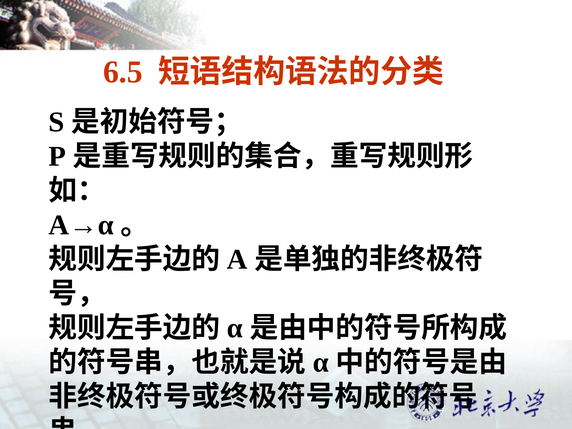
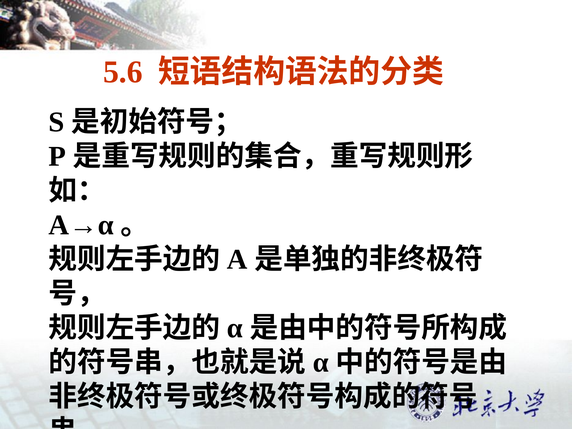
6.5: 6.5 -> 5.6
